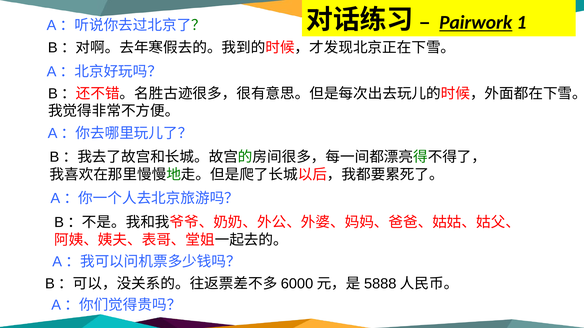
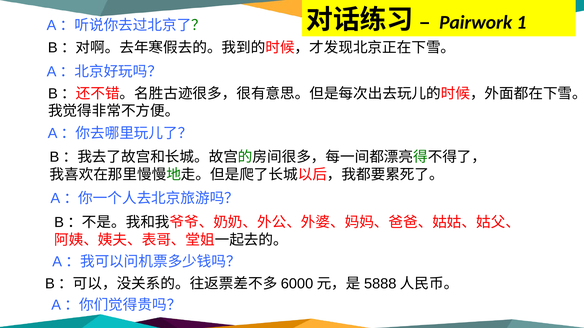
Pairwork underline: present -> none
